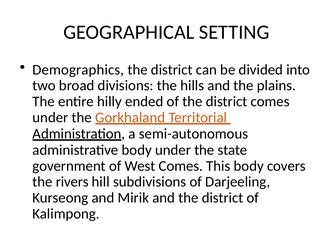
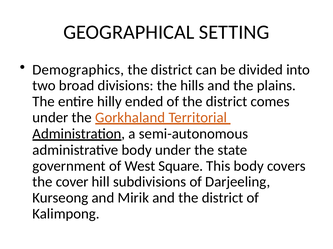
West Comes: Comes -> Square
rivers: rivers -> cover
